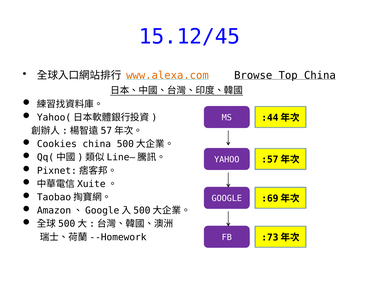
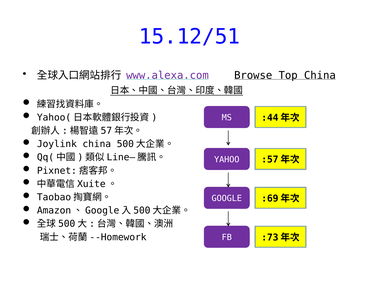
15.12/45: 15.12/45 -> 15.12/51
www.alexa.com colour: orange -> purple
Cookies: Cookies -> Joylink
